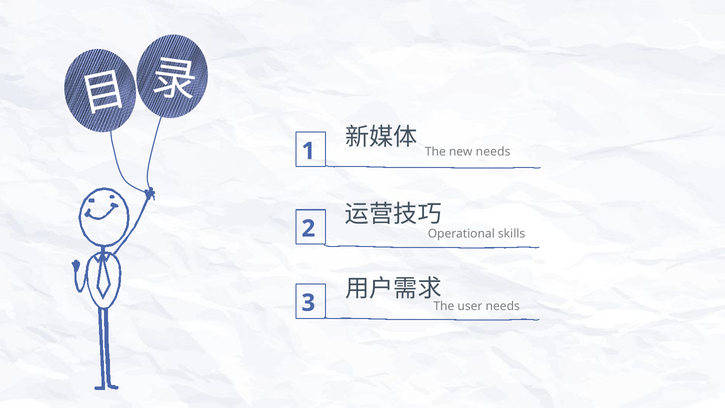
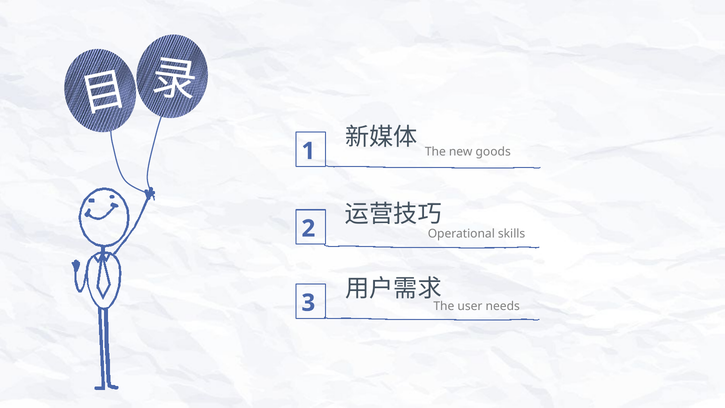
new needs: needs -> goods
